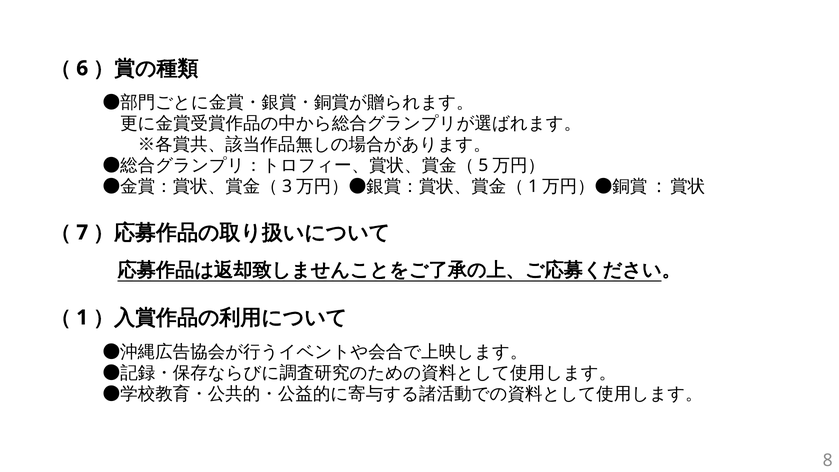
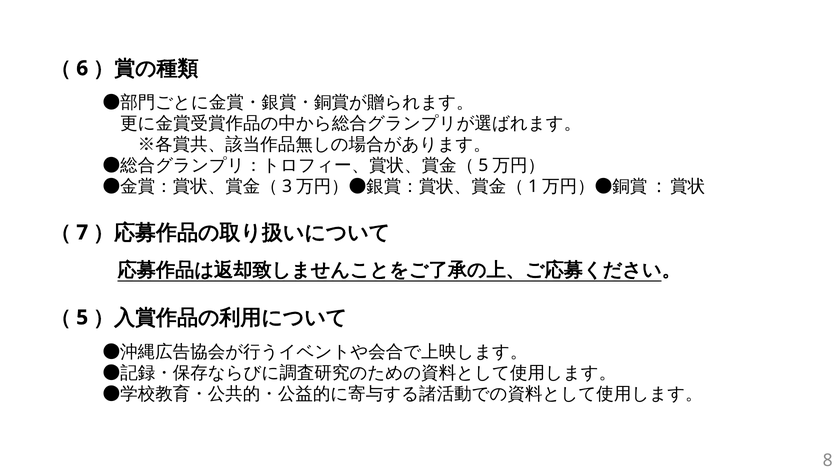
1: 1 -> 5
